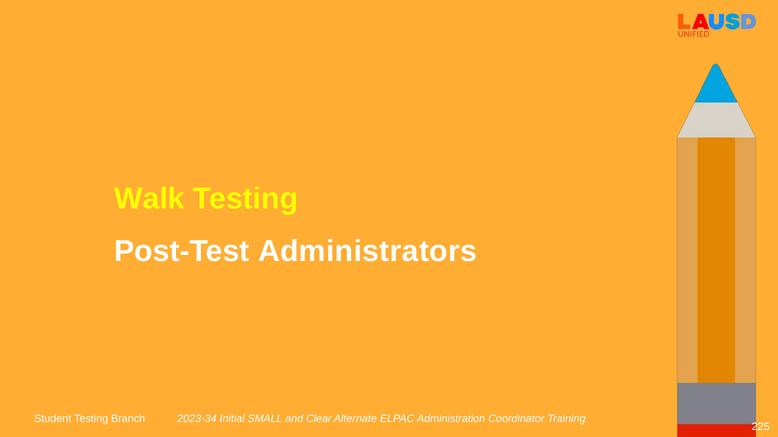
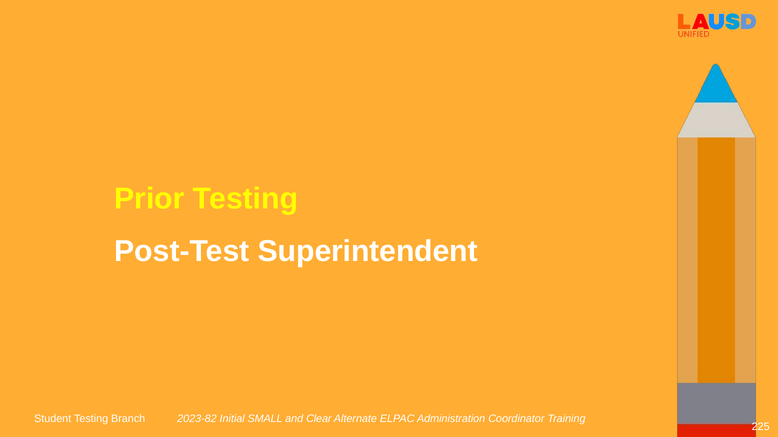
Walk: Walk -> Prior
Administrators: Administrators -> Superintendent
2023-34: 2023-34 -> 2023-82
